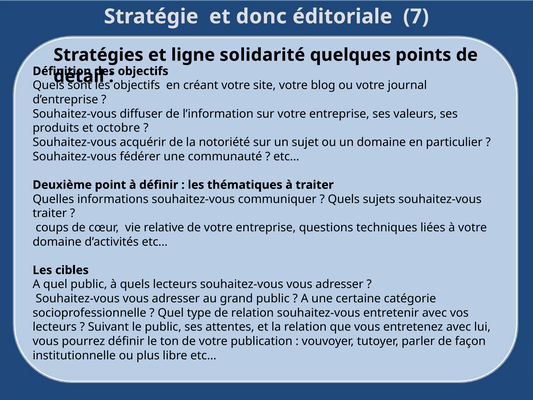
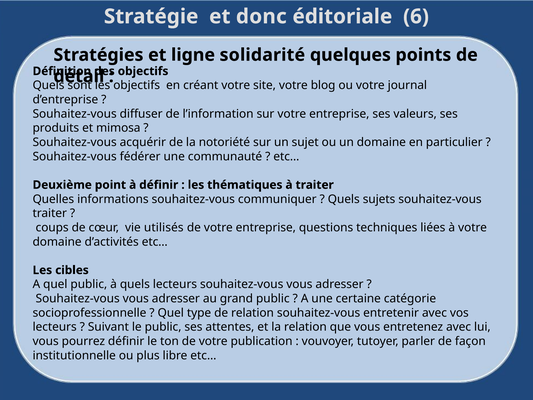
7: 7 -> 6
octobre: octobre -> mimosa
relative: relative -> utilisés
